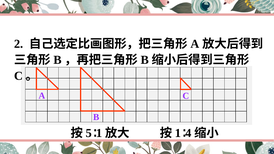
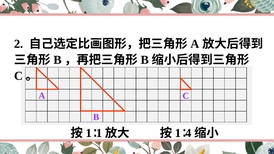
5 at (89, 133): 5 -> 1
